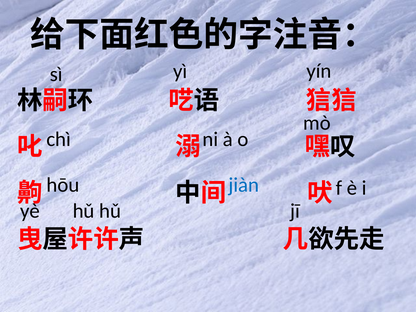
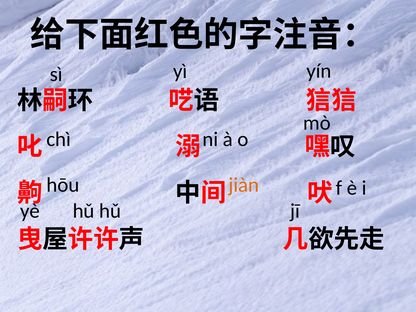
jiàn colour: blue -> orange
